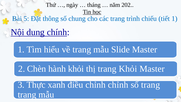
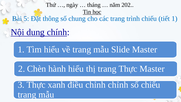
hành khỏi: khỏi -> hiểu
trang Khỏi: Khỏi -> Thực
số trang: trang -> chiếu
